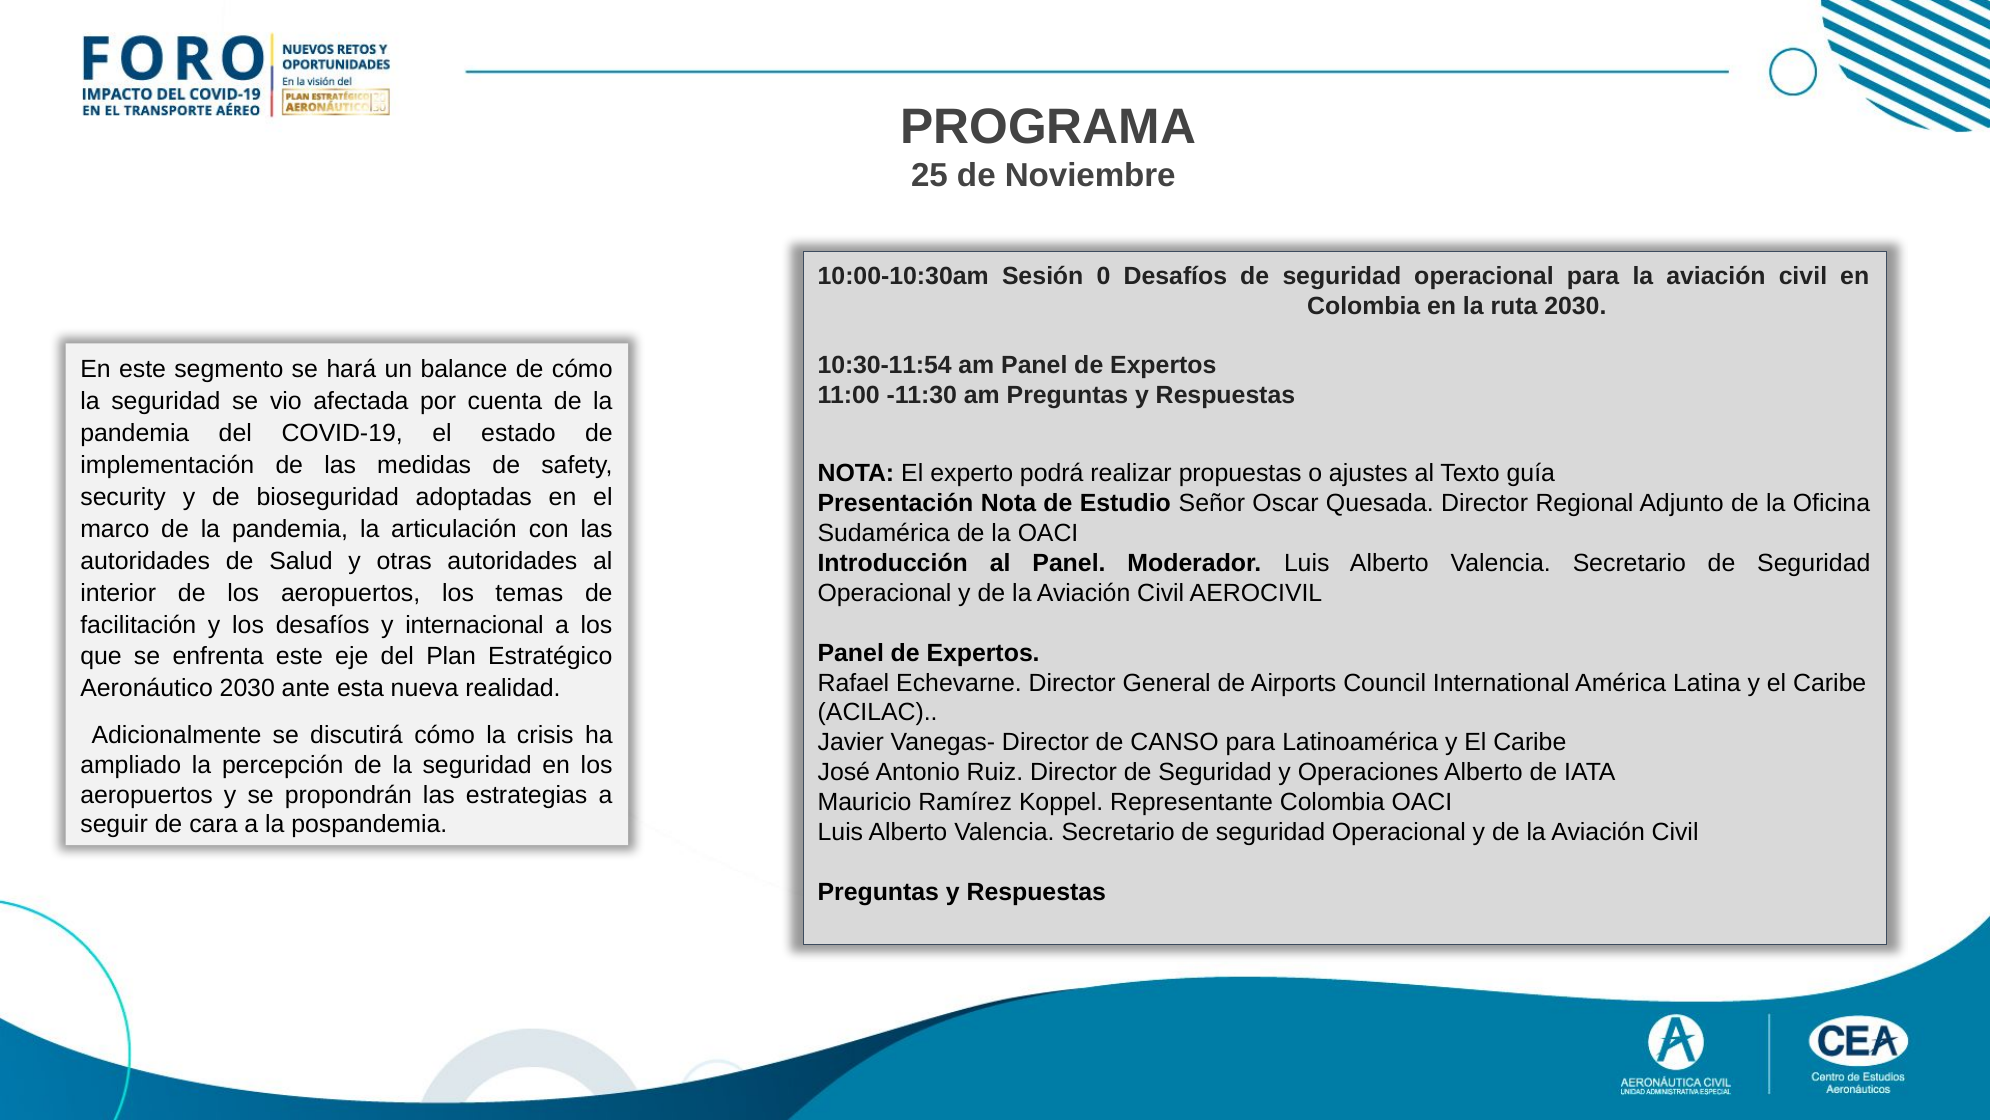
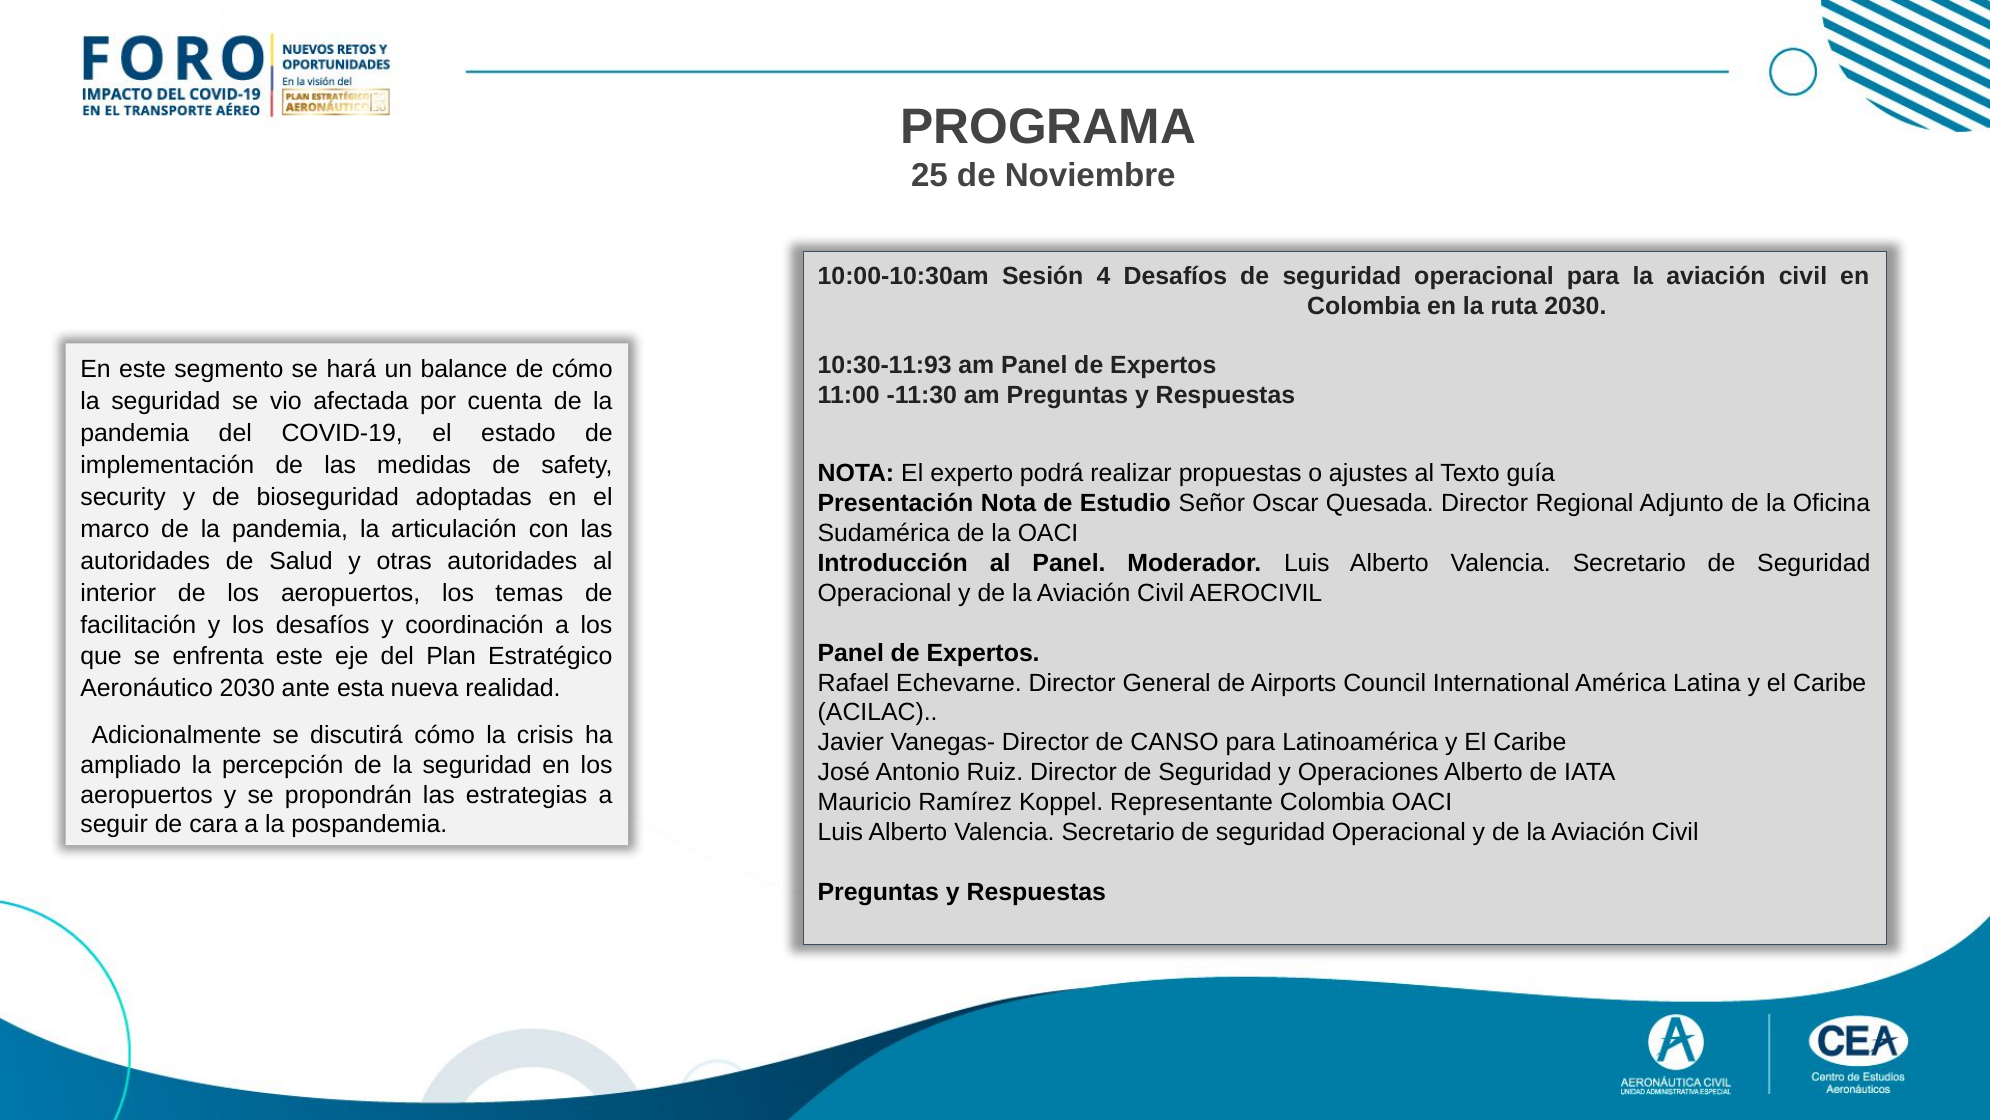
0: 0 -> 4
10:30-11:54: 10:30-11:54 -> 10:30-11:93
internacional: internacional -> coordinación
